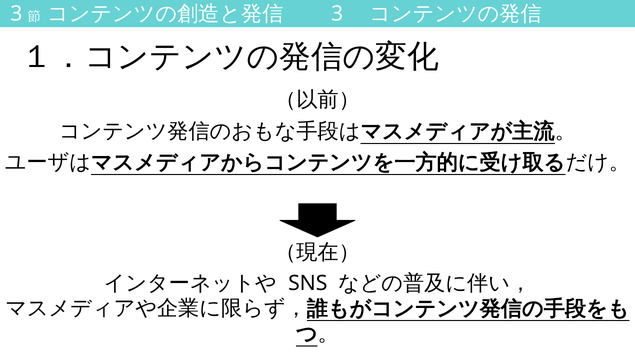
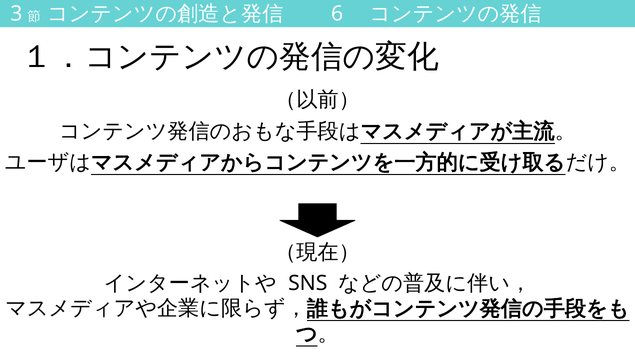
3 at (337, 14): 3 -> 6
